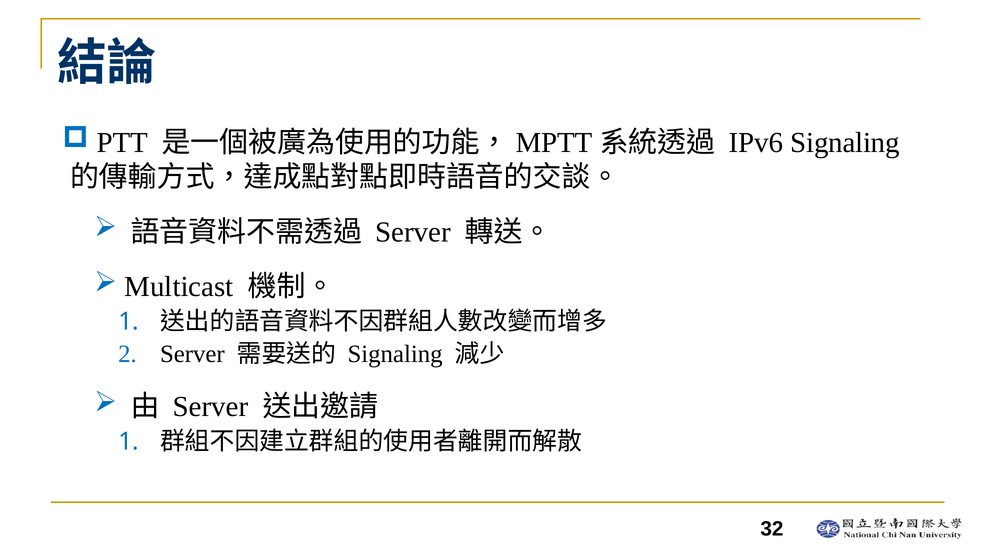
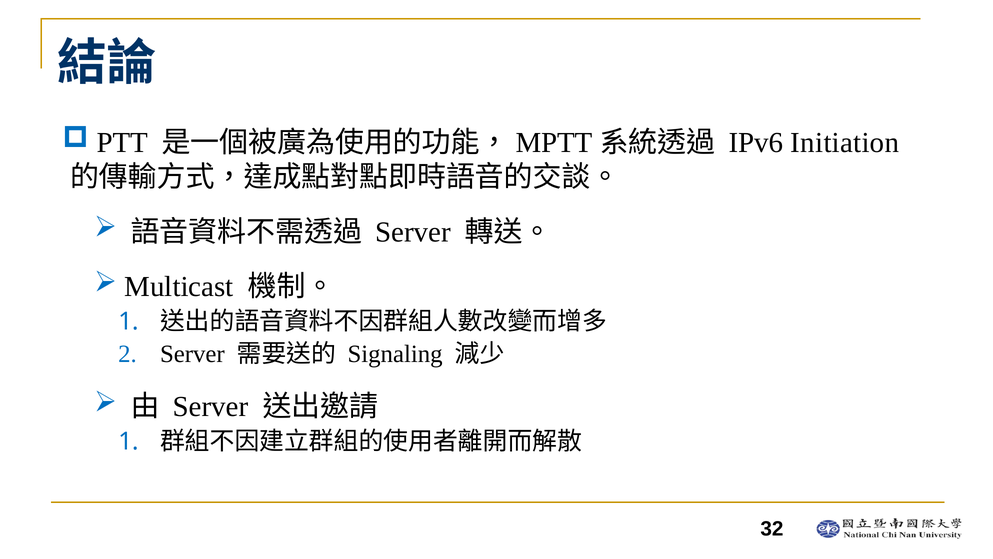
IPv6 Signaling: Signaling -> Initiation
